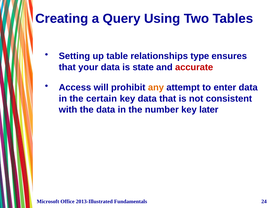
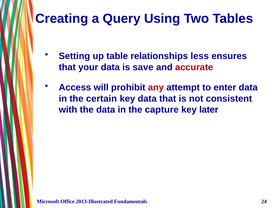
type: type -> less
state: state -> save
any colour: orange -> red
number: number -> capture
